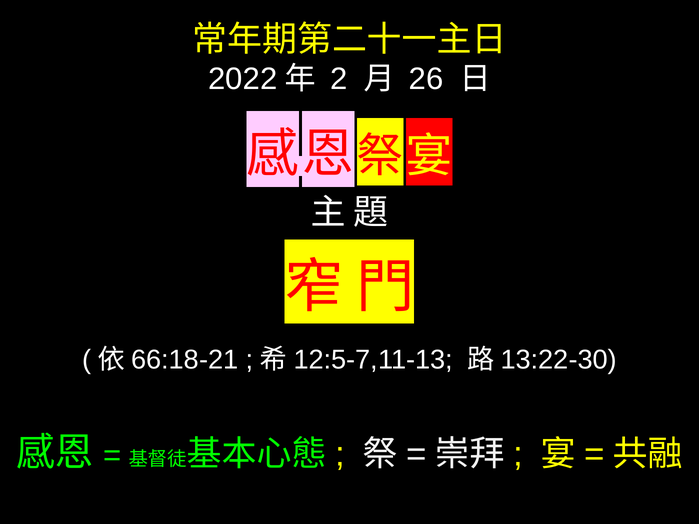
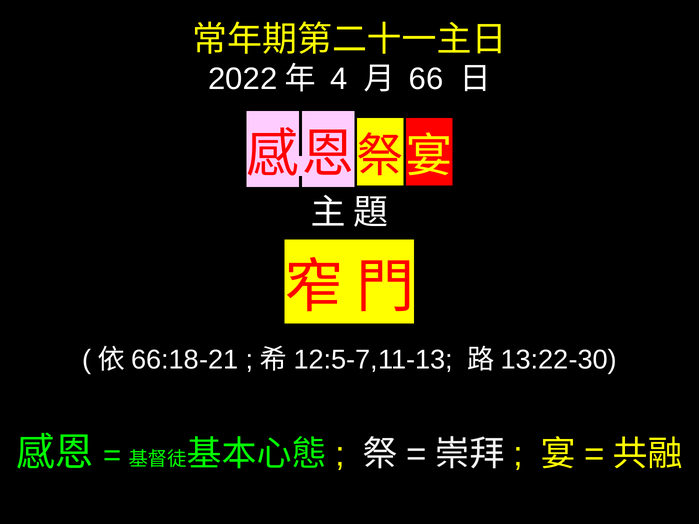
2: 2 -> 4
26: 26 -> 66
